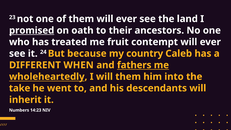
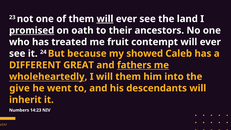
will at (105, 19) underline: none -> present
country: country -> showed
WHEN: WHEN -> GREAT
take: take -> give
